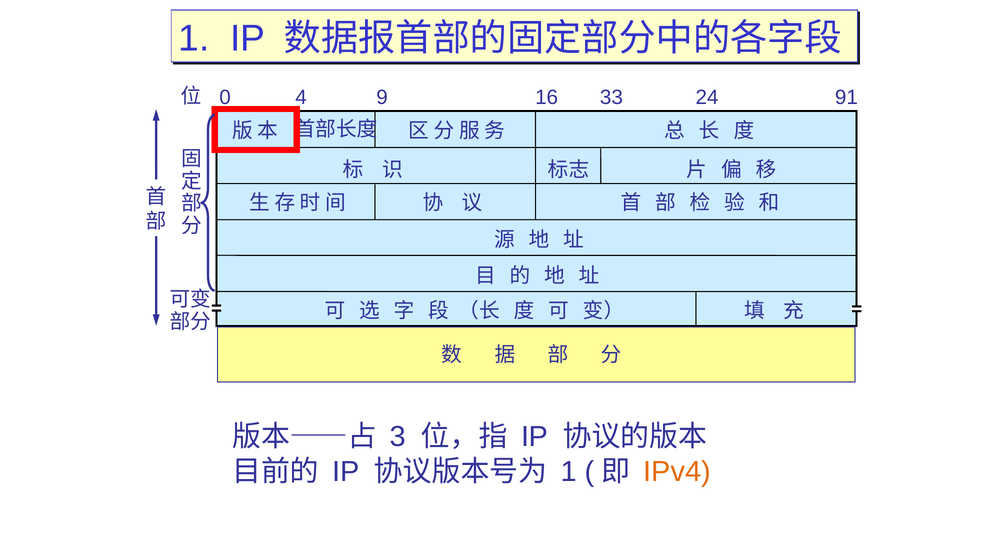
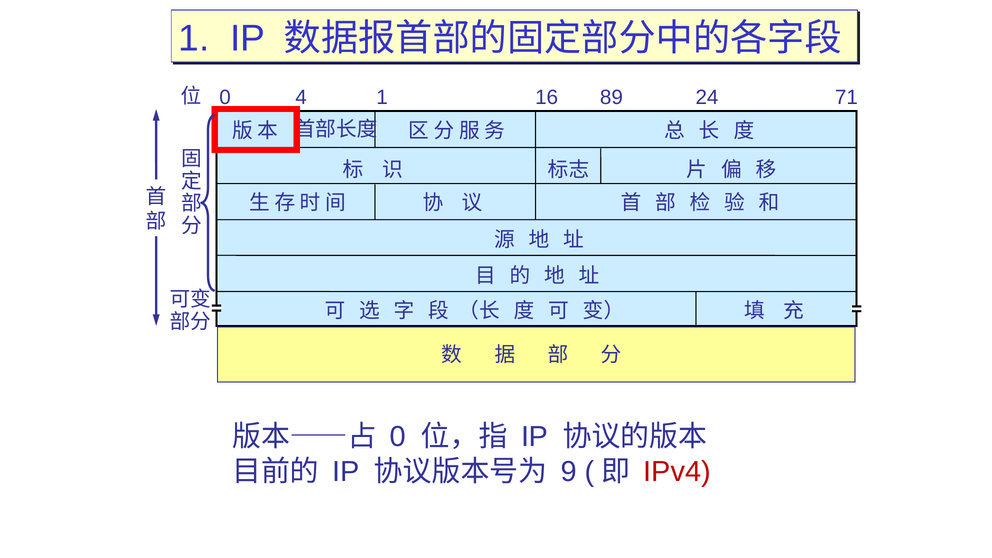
4 9: 9 -> 1
33: 33 -> 89
91: 91 -> 71
3 at (398, 437): 3 -> 0
1 at (569, 471): 1 -> 9
IPv4 colour: orange -> red
